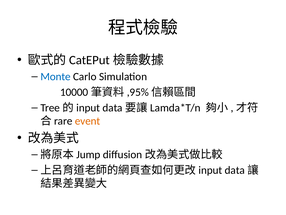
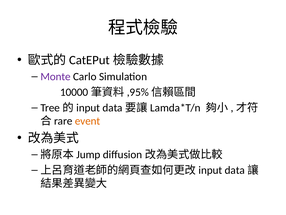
Monte colour: blue -> purple
